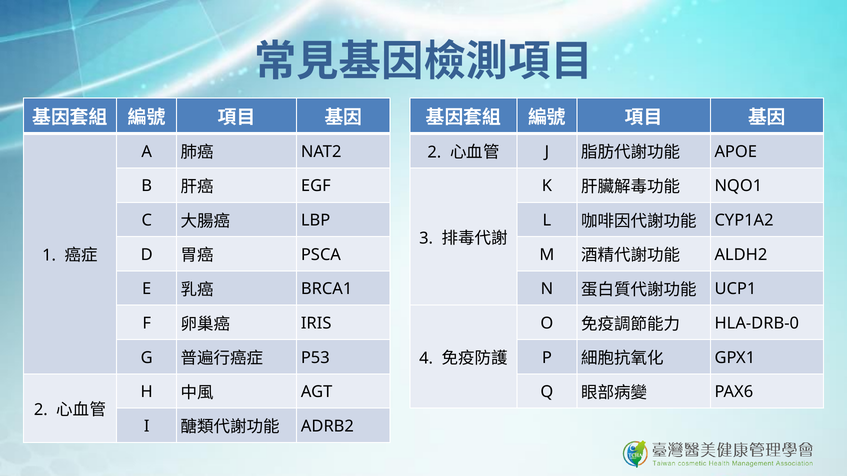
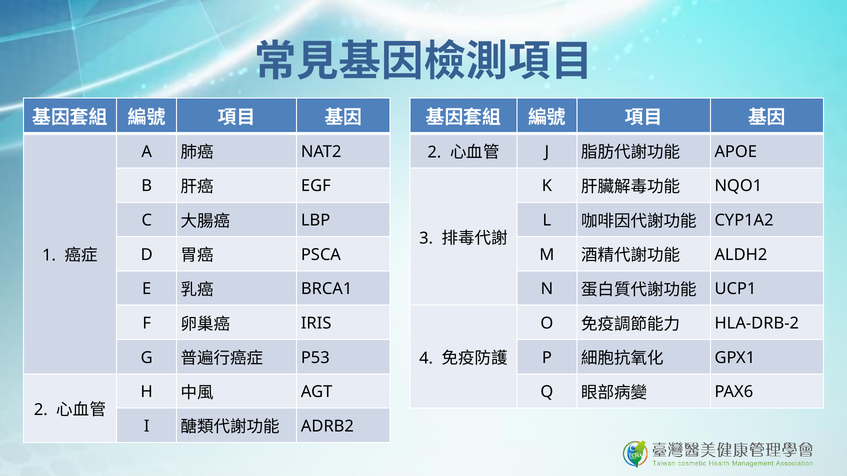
HLA-DRB-0: HLA-DRB-0 -> HLA-DRB-2
